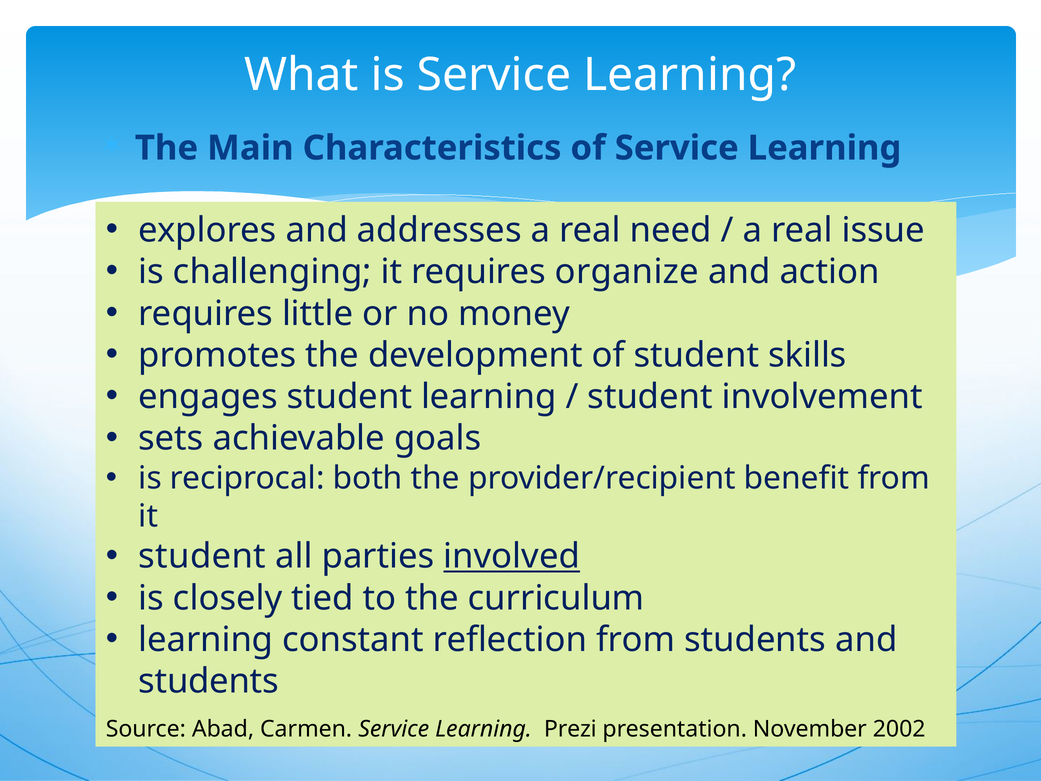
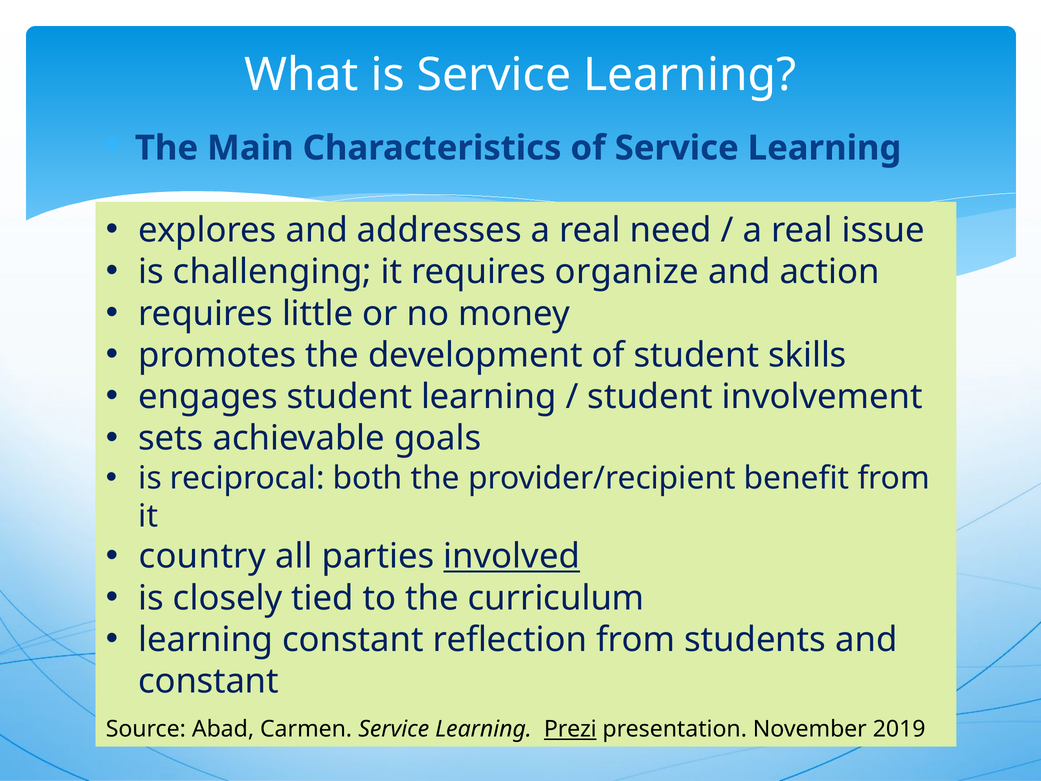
student at (202, 556): student -> country
students at (209, 681): students -> constant
Prezi underline: none -> present
2002: 2002 -> 2019
